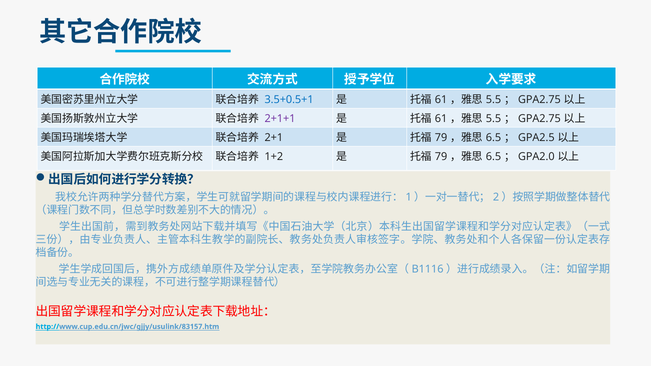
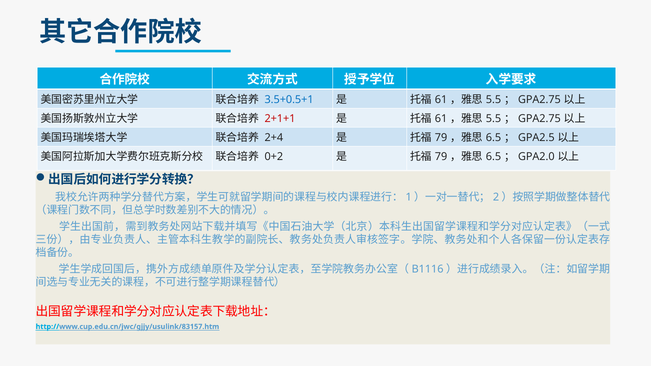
2+1+1 colour: purple -> red
2+1: 2+1 -> 2+4
1+2: 1+2 -> 0+2
